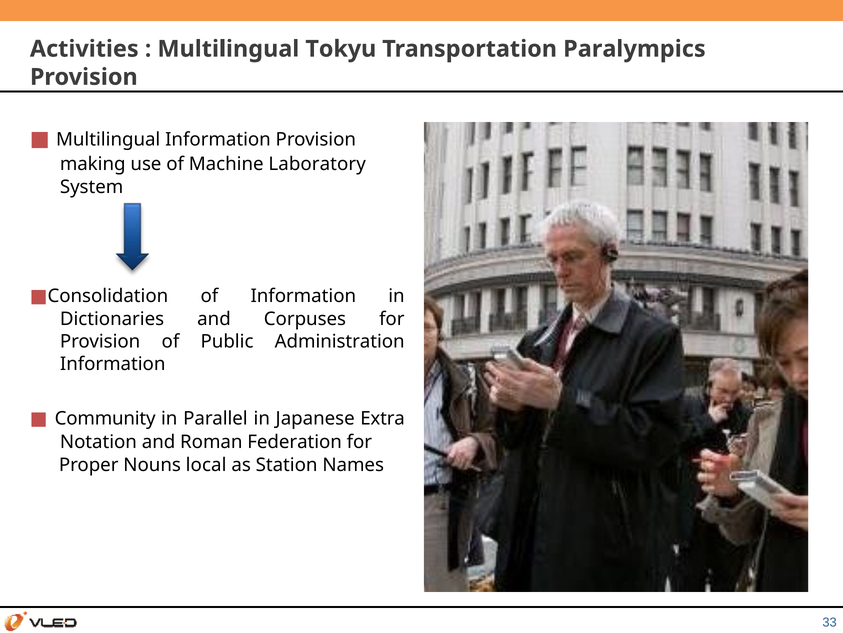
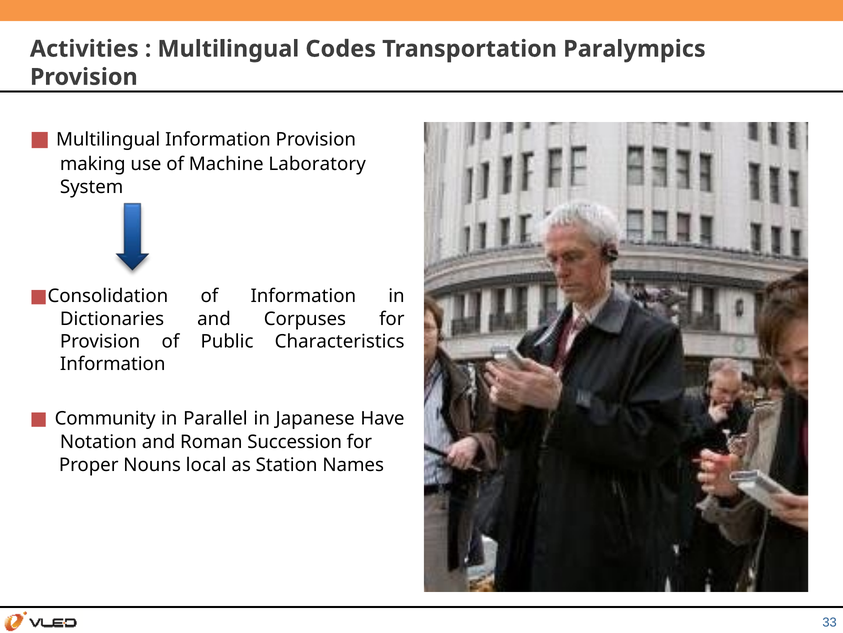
Tokyu: Tokyu -> Codes
Administration: Administration -> Characteristics
Extra: Extra -> Have
Federation: Federation -> Succession
